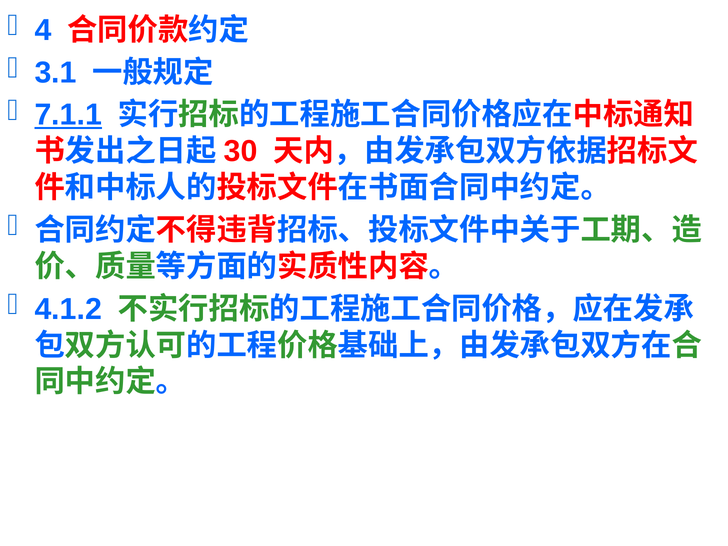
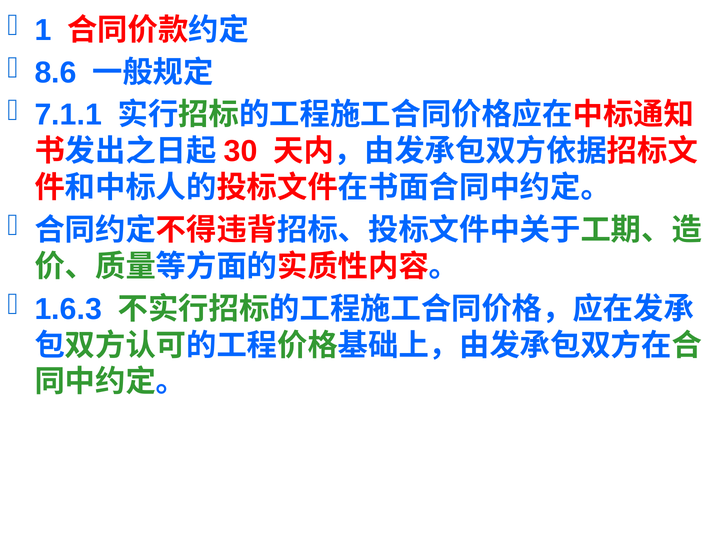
4: 4 -> 1
3.1: 3.1 -> 8.6
7.1.1 underline: present -> none
4.1.2: 4.1.2 -> 1.6.3
